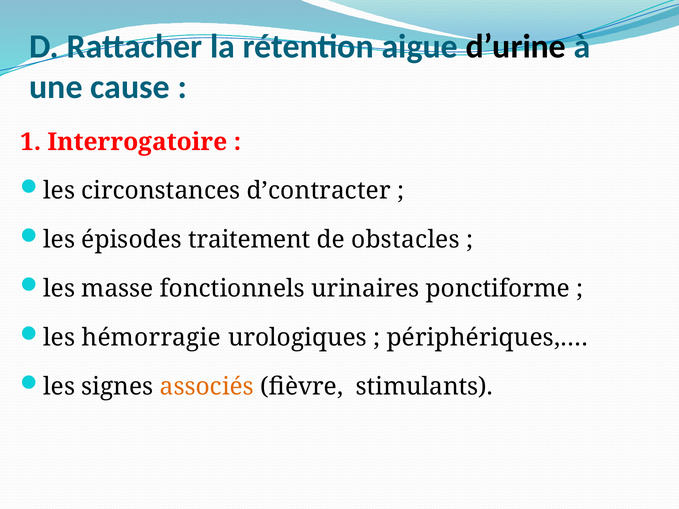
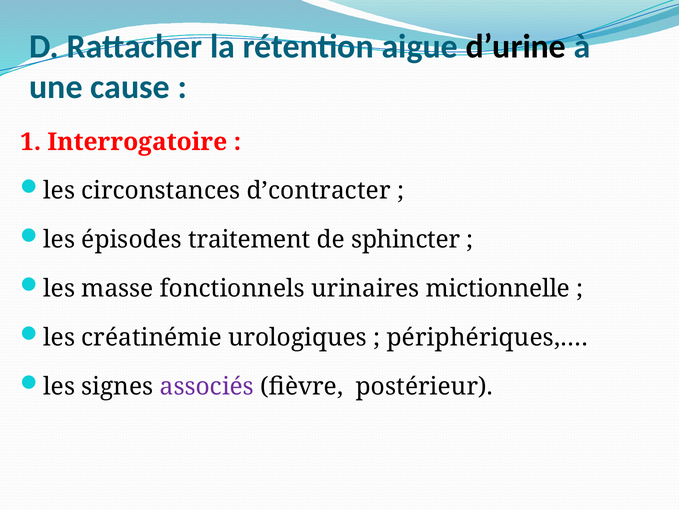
obstacles: obstacles -> sphincter
ponctiforme: ponctiforme -> mictionnelle
hémorragie: hémorragie -> créatinémie
associés colour: orange -> purple
stimulants: stimulants -> postérieur
